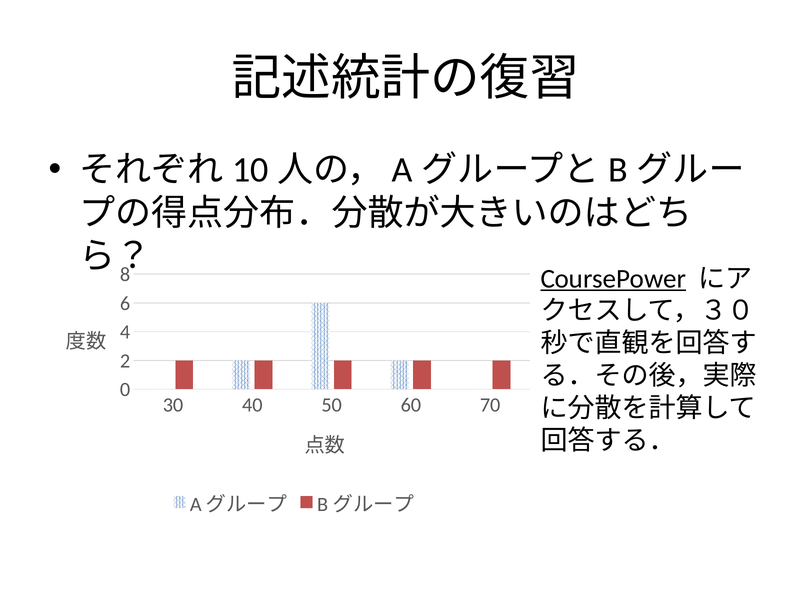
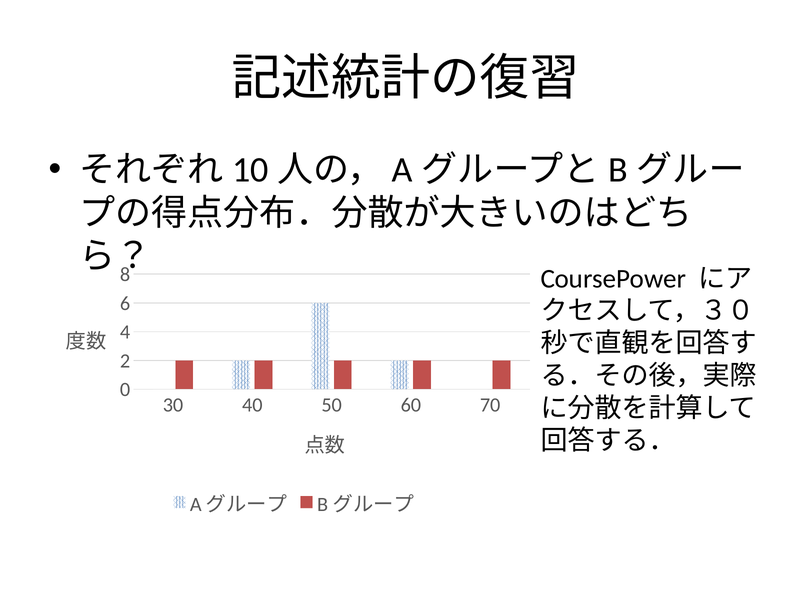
CoursePower underline: present -> none
